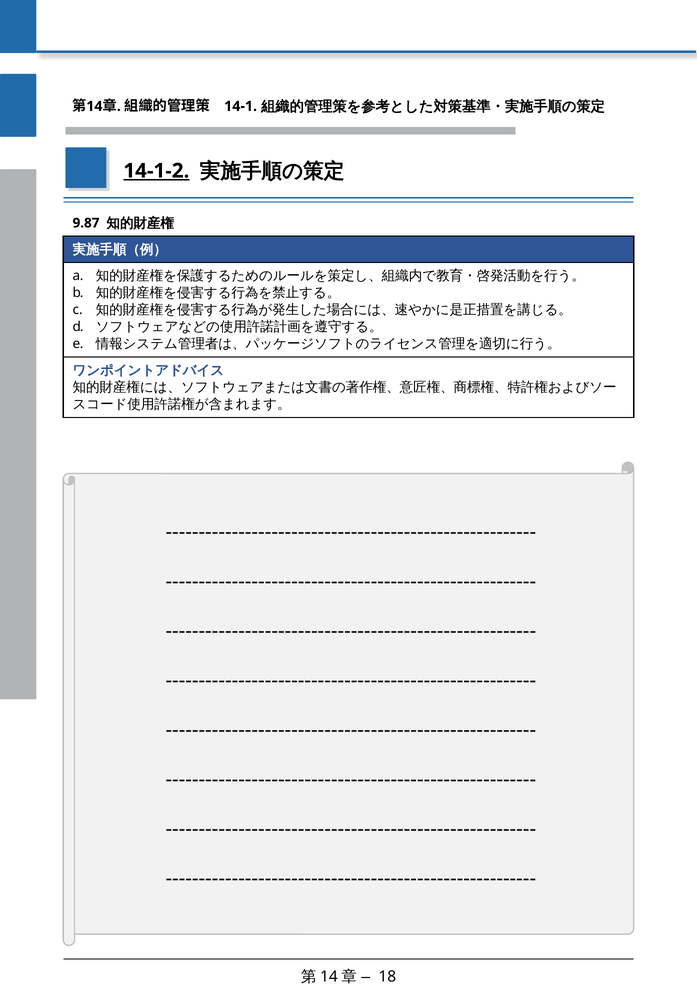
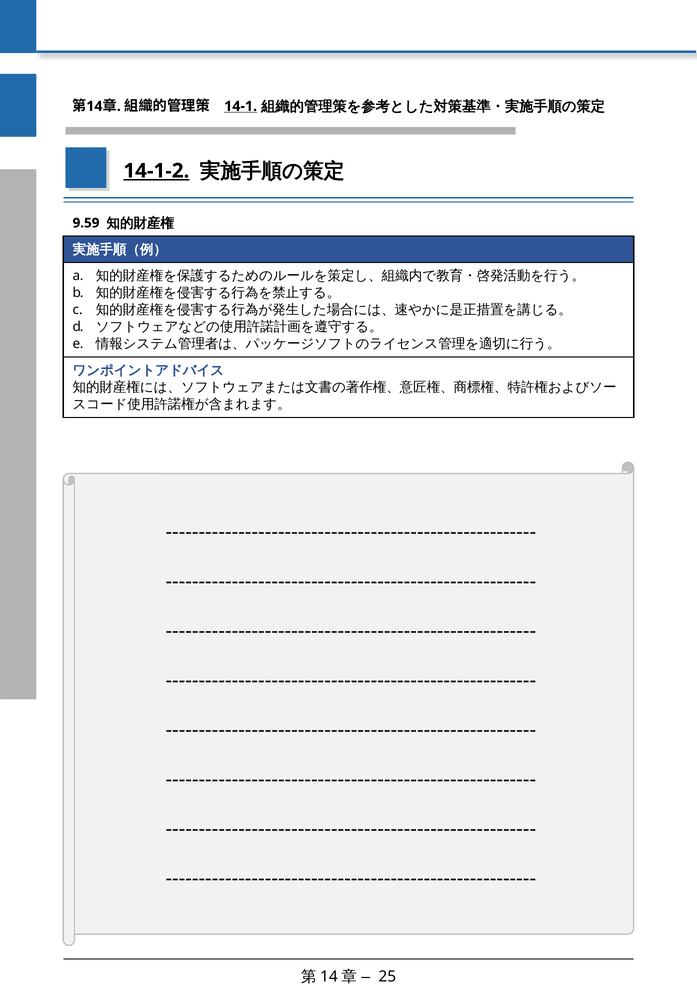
14-1 underline: none -> present
9.87: 9.87 -> 9.59
18: 18 -> 25
